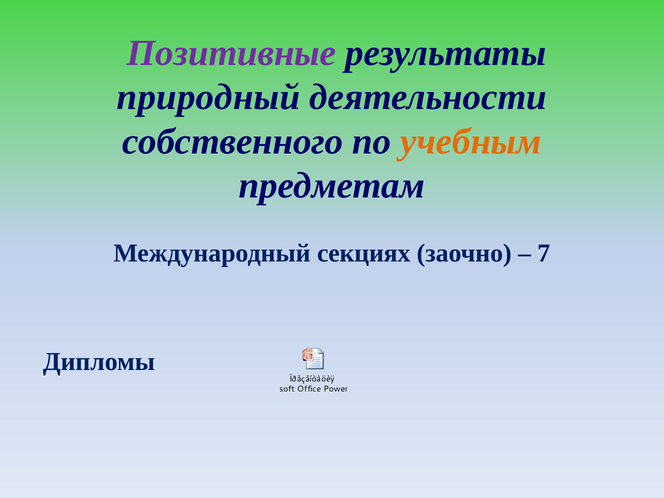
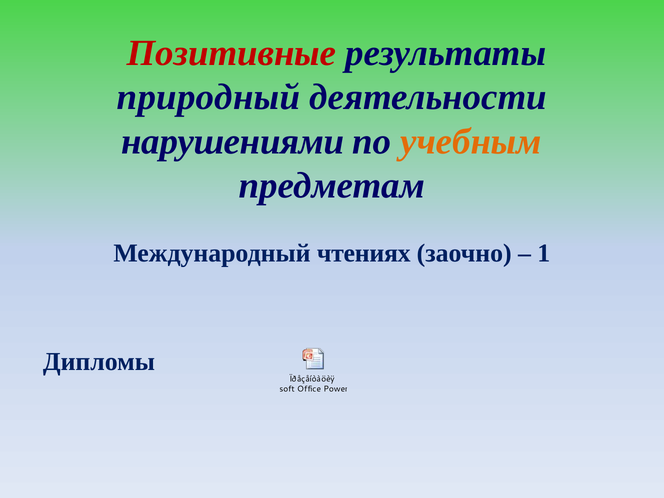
Позитивные colour: purple -> red
собственного: собственного -> нарушениями
секциях: секциях -> чтениях
7: 7 -> 1
